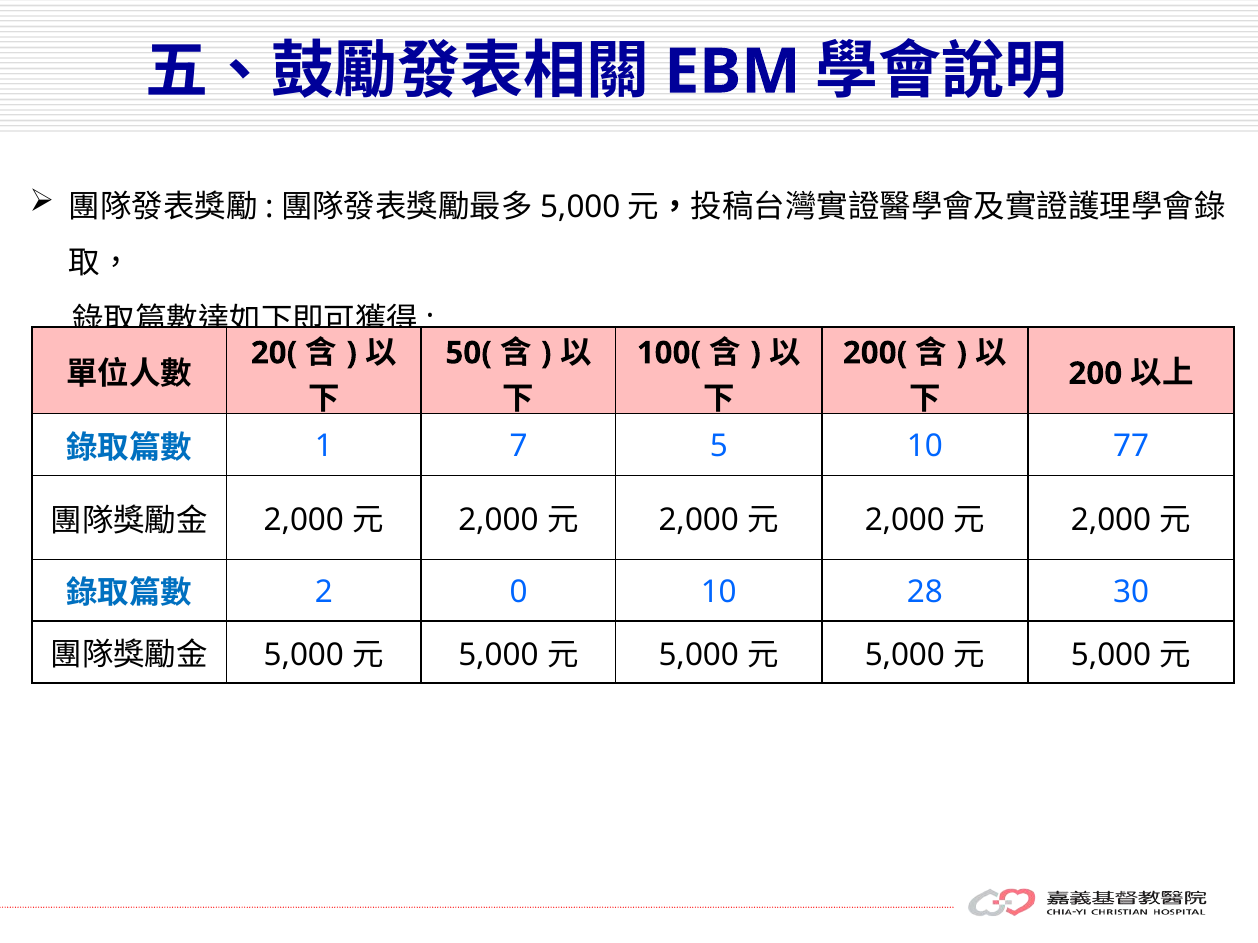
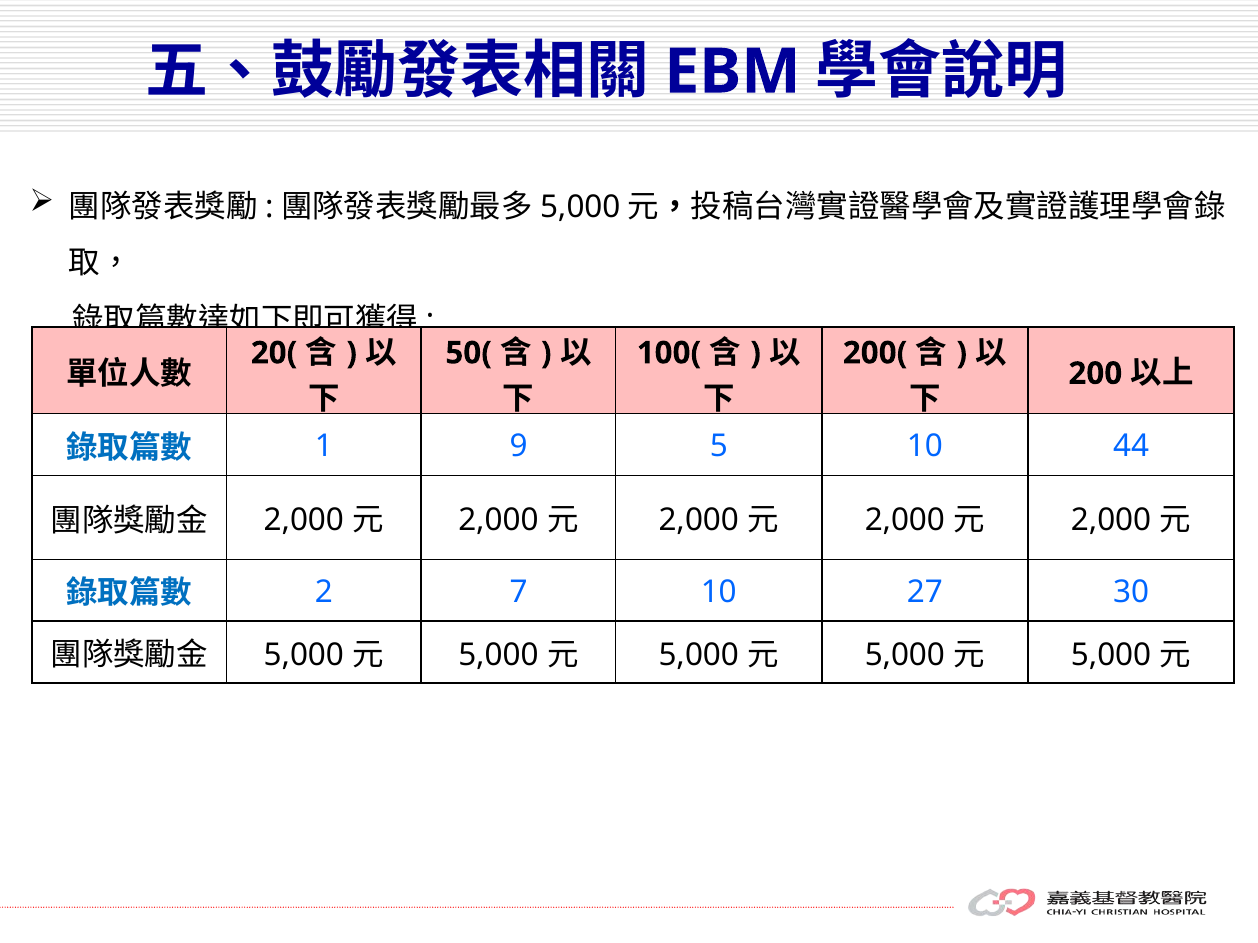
7: 7 -> 9
77: 77 -> 44
0: 0 -> 7
28: 28 -> 27
